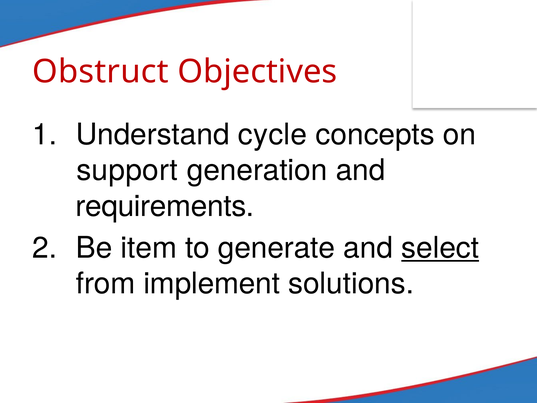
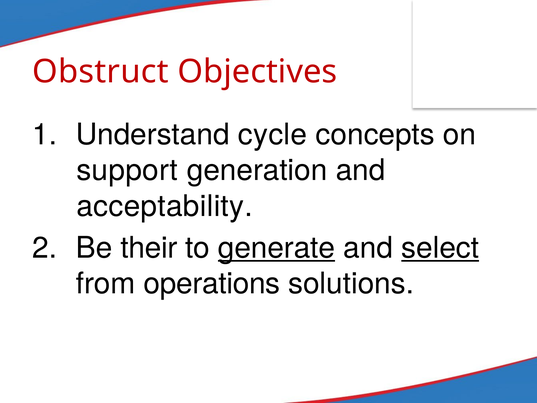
requirements: requirements -> acceptability
item: item -> their
generate underline: none -> present
implement: implement -> operations
